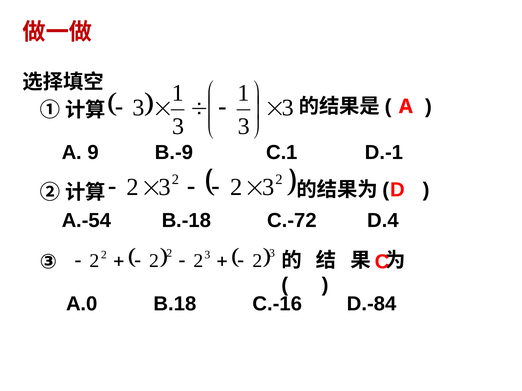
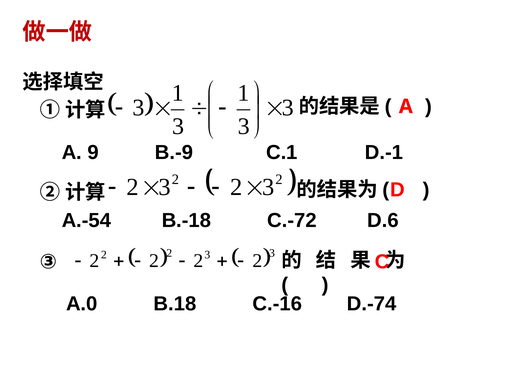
D.4: D.4 -> D.6
D.-84: D.-84 -> D.-74
